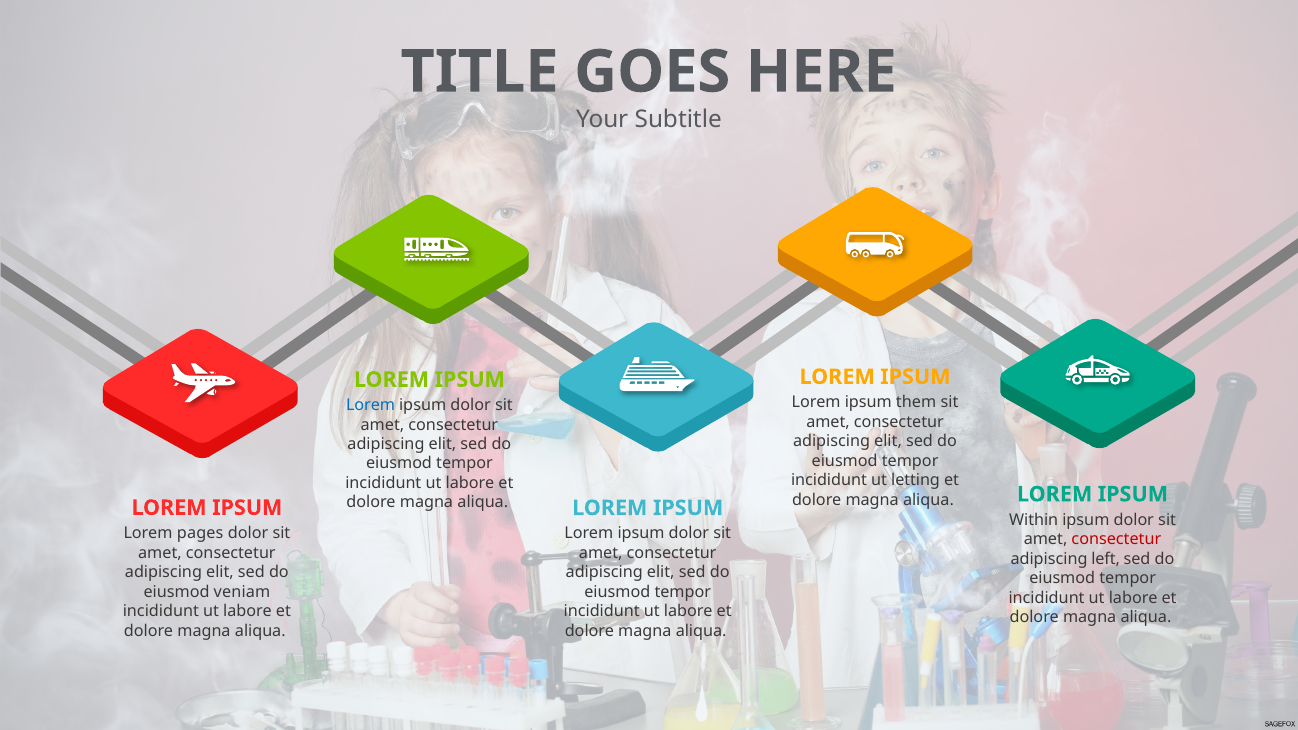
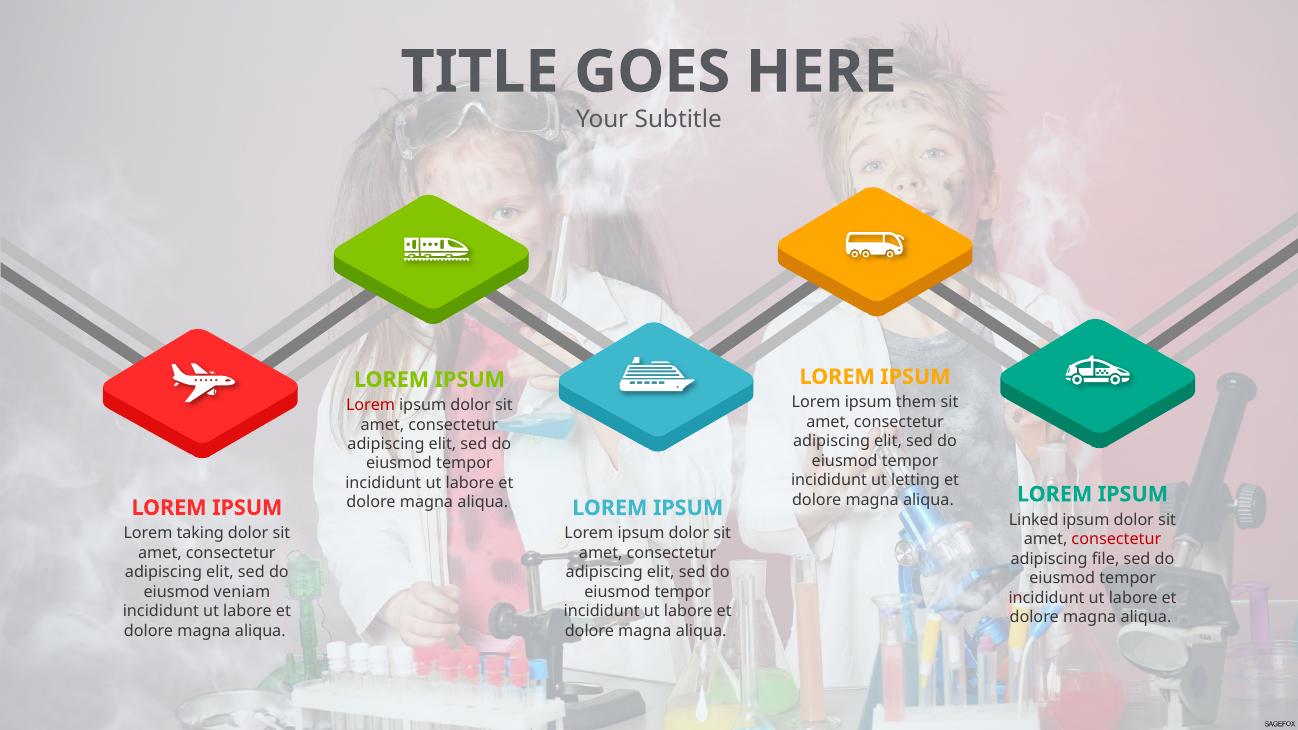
Lorem at (371, 405) colour: blue -> red
Within: Within -> Linked
pages: pages -> taking
left: left -> file
